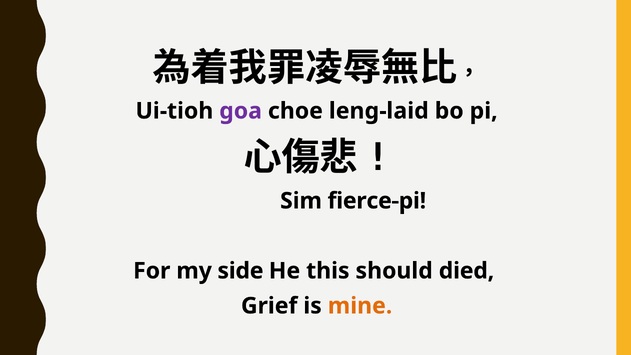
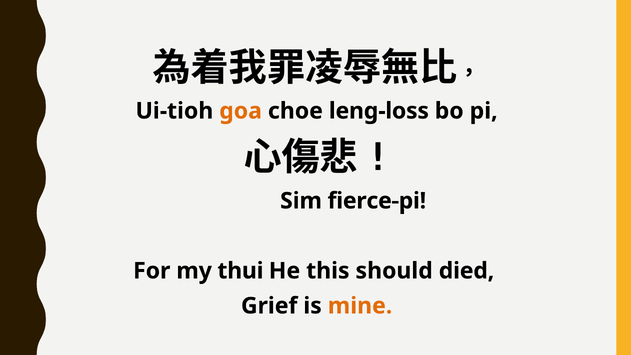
goa colour: purple -> orange
leng-laid: leng-laid -> leng-loss
side: side -> thui
